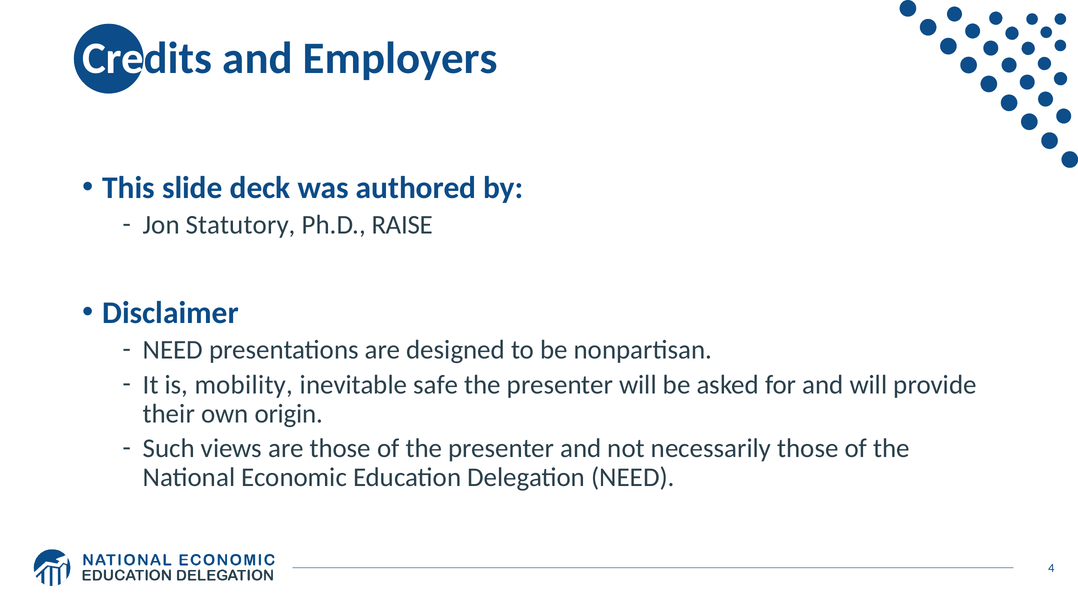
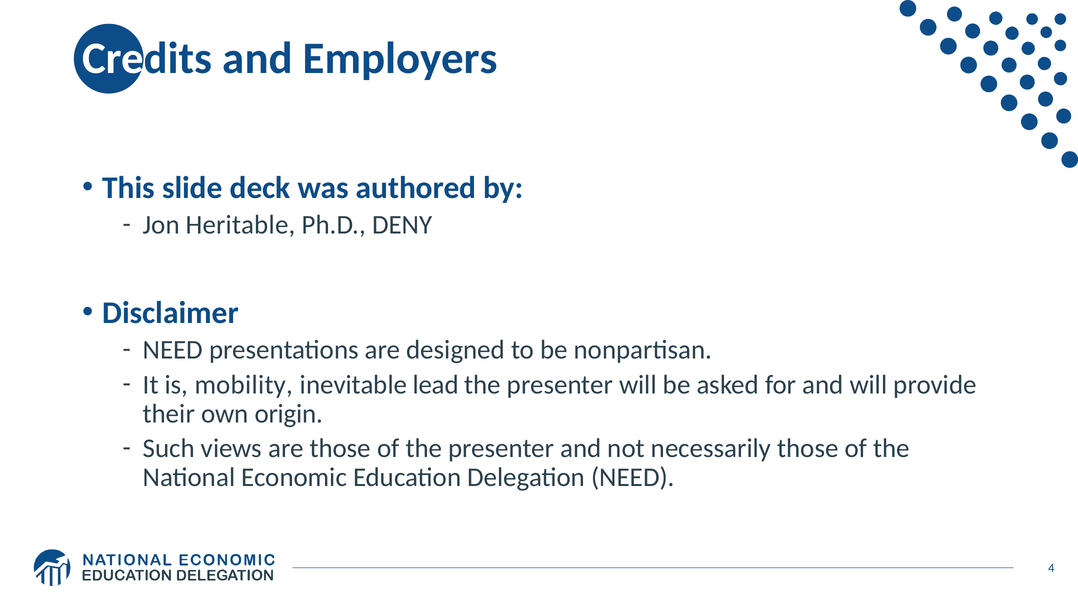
Statutory: Statutory -> Heritable
RAISE: RAISE -> DENY
safe: safe -> lead
